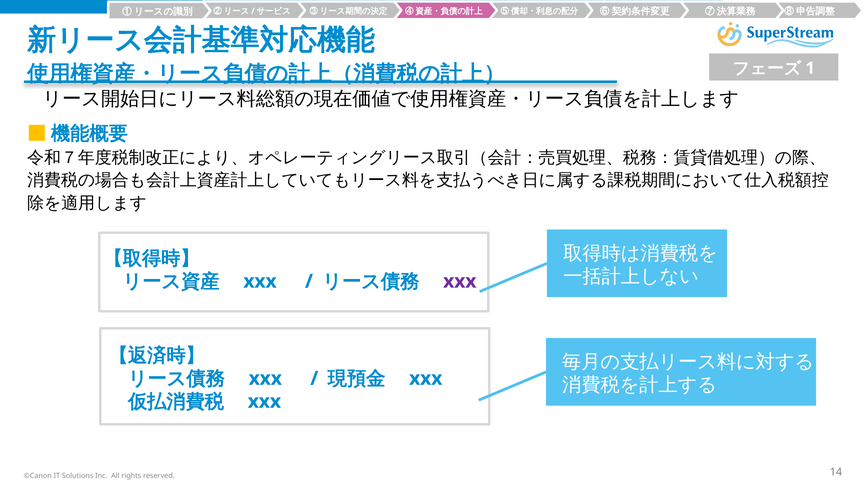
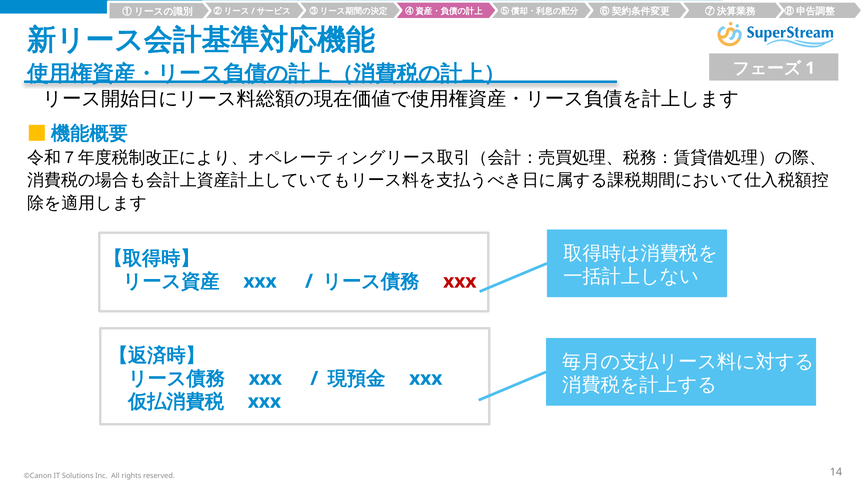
xxx at (460, 281) colour: purple -> red
